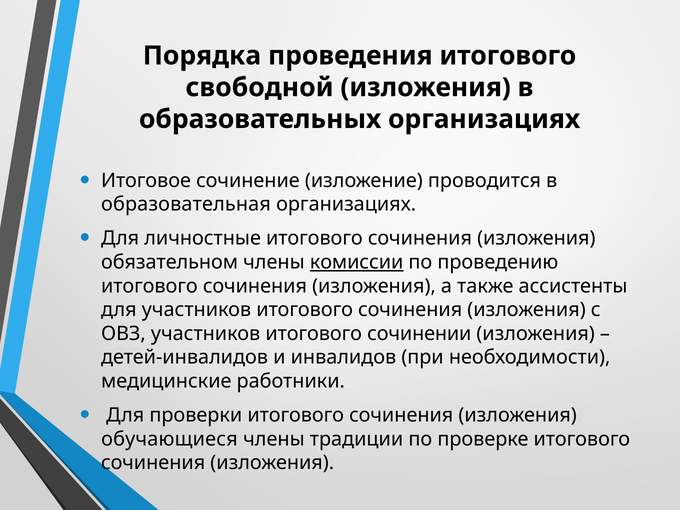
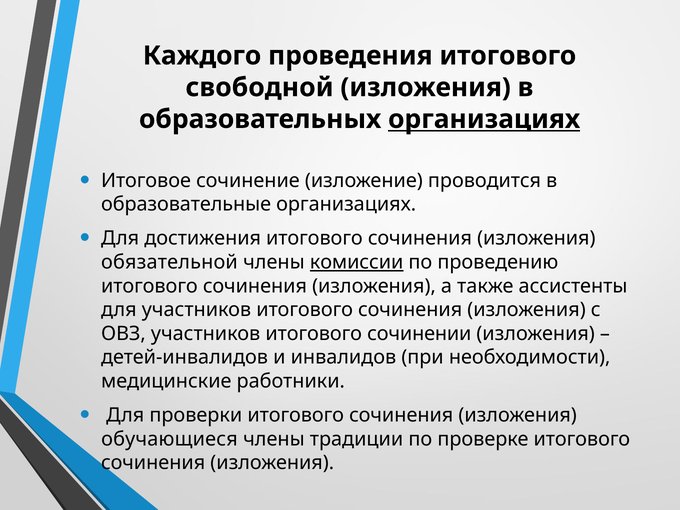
Порядка: Порядка -> Каждого
организациях at (484, 119) underline: none -> present
образовательная: образовательная -> образовательные
личностные: личностные -> достижения
обязательном: обязательном -> обязательной
